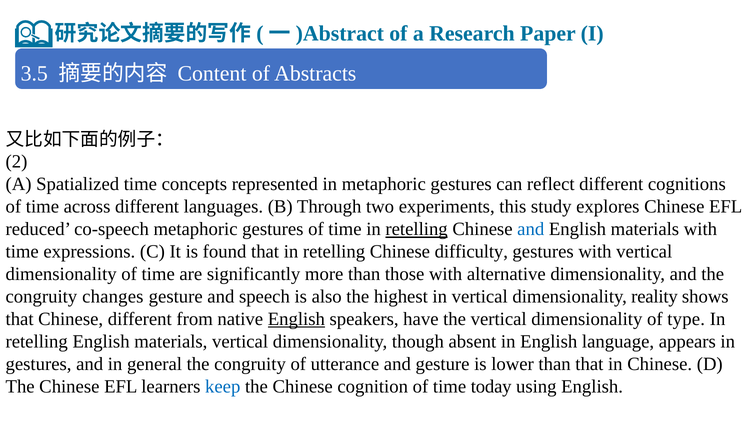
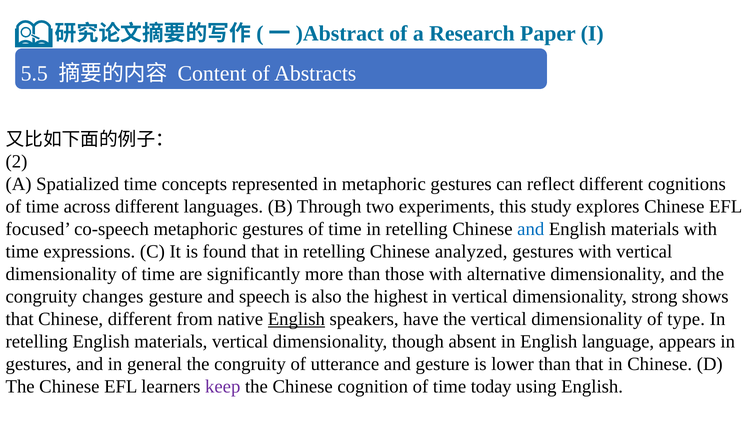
3.5: 3.5 -> 5.5
reduced: reduced -> focused
retelling at (417, 229) underline: present -> none
difficulty: difficulty -> analyzed
reality: reality -> strong
keep colour: blue -> purple
